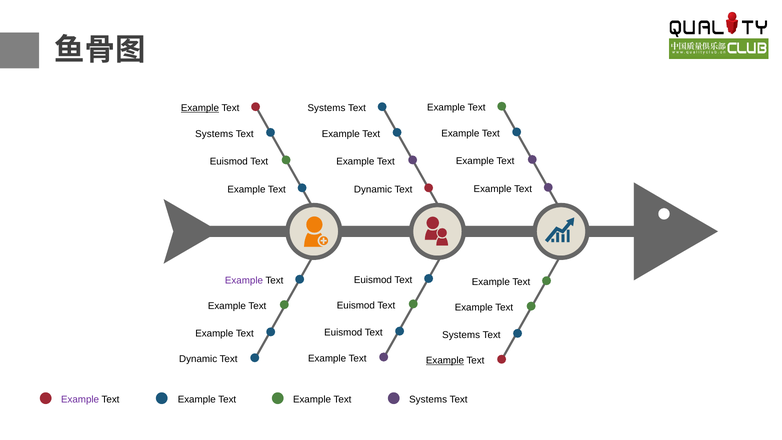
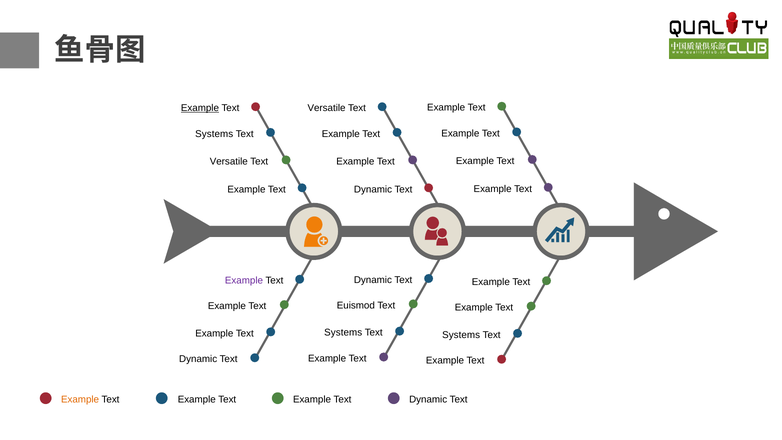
Systems at (326, 108): Systems -> Versatile
Euismod at (229, 161): Euismod -> Versatile
Euismod at (373, 280): Euismod -> Dynamic
Euismod at (343, 333): Euismod -> Systems
Example at (445, 361) underline: present -> none
Example at (80, 400) colour: purple -> orange
Systems at (428, 400): Systems -> Dynamic
